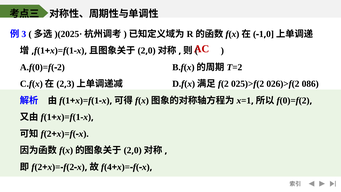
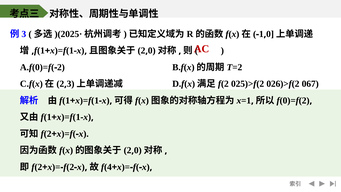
086: 086 -> 067
